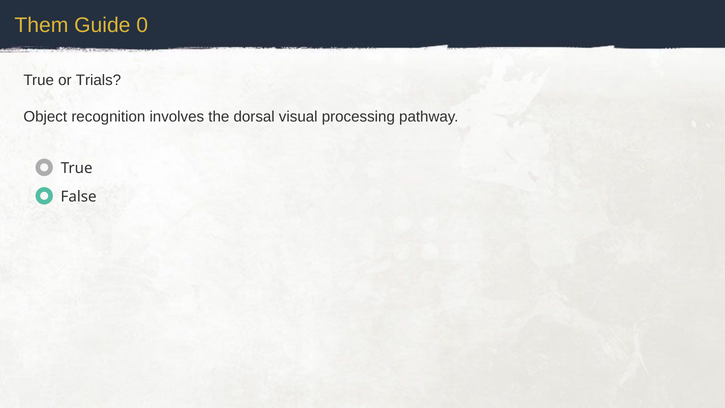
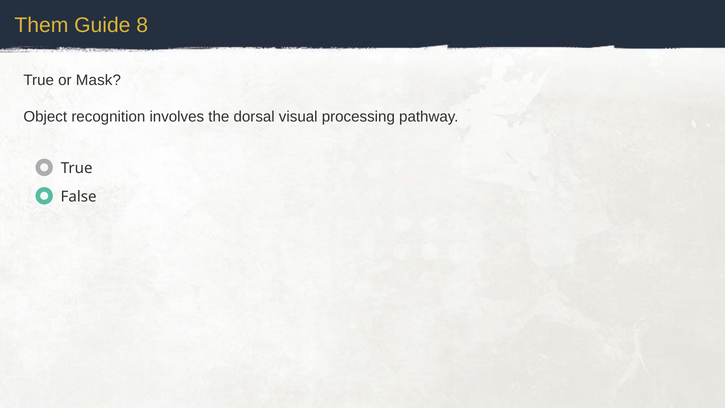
0: 0 -> 8
Trials: Trials -> Mask
